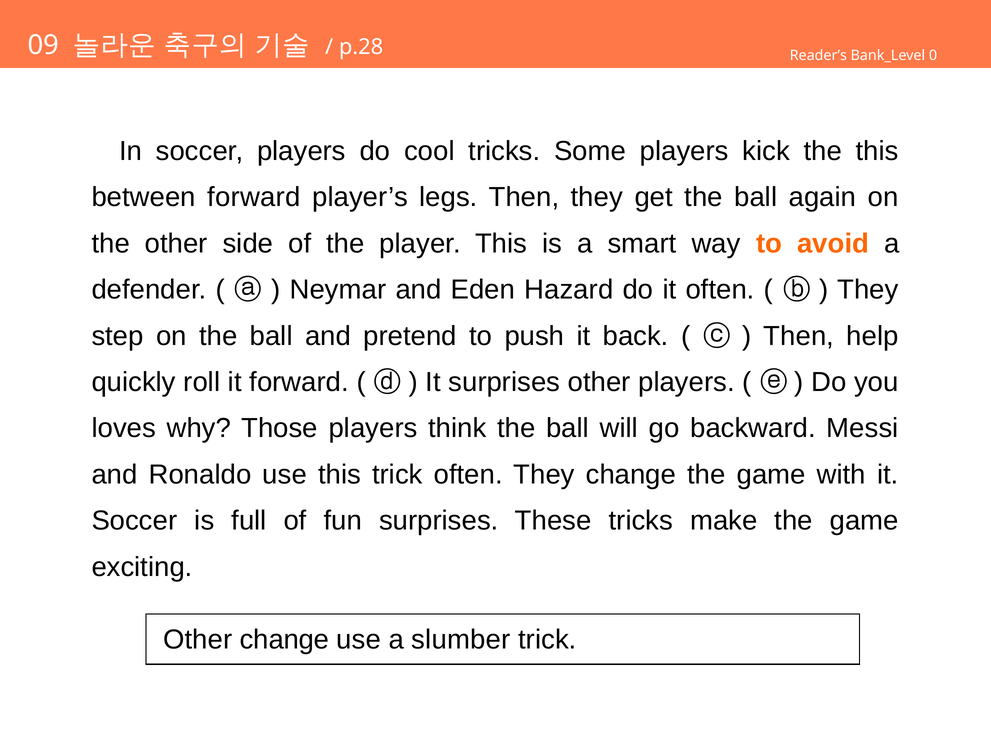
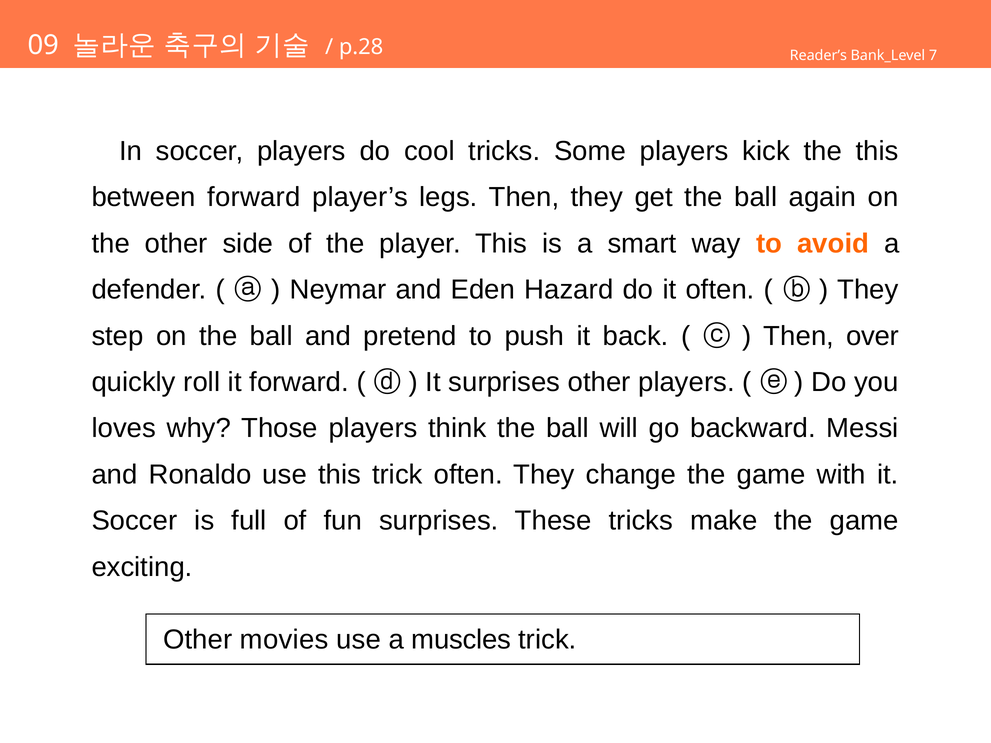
0: 0 -> 7
help: help -> over
Other change: change -> movies
slumber: slumber -> muscles
